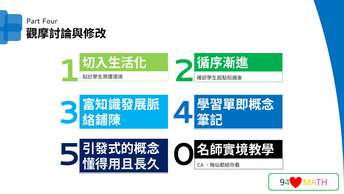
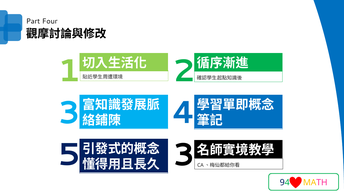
0: 0 -> 3
